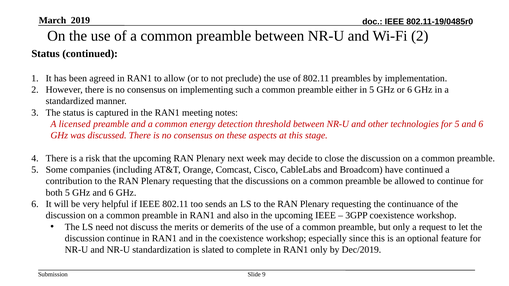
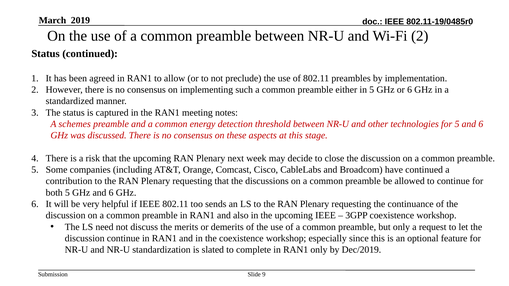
licensed: licensed -> schemes
